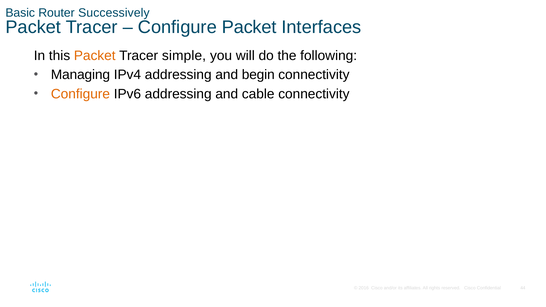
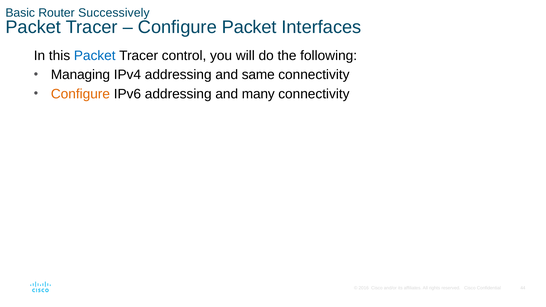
Packet at (95, 56) colour: orange -> blue
simple: simple -> control
begin: begin -> same
cable: cable -> many
